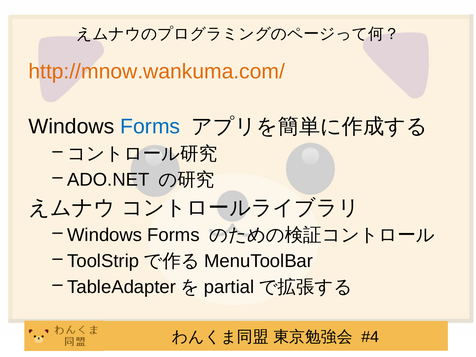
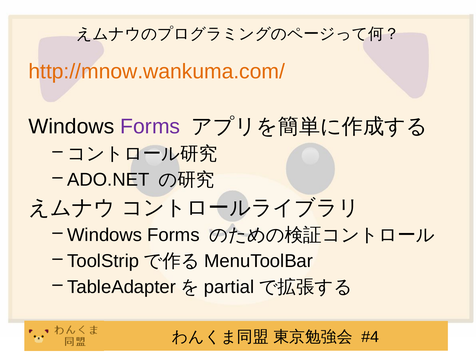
Forms at (150, 126) colour: blue -> purple
